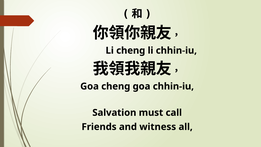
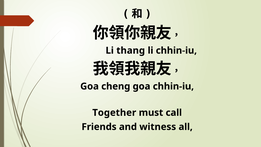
Li cheng: cheng -> thang
Salvation: Salvation -> Together
